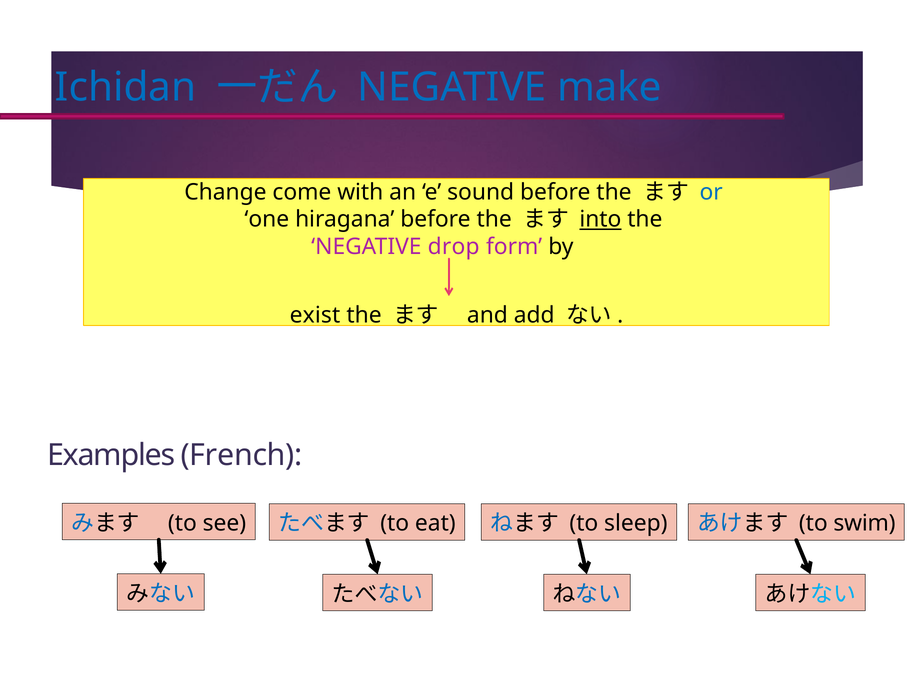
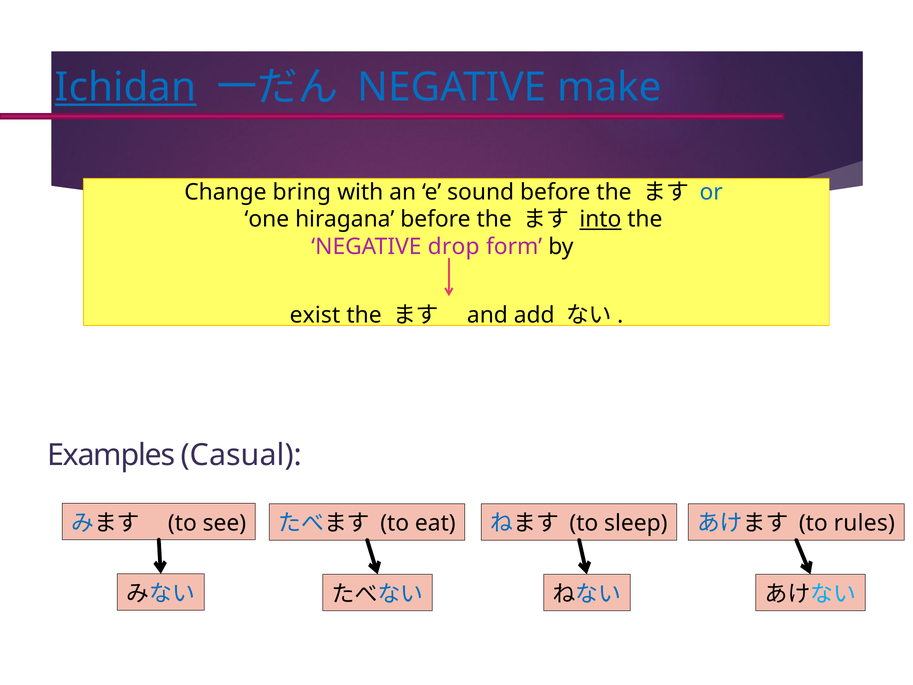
Ichidan underline: none -> present
come: come -> bring
French: French -> Casual
swim: swim -> rules
